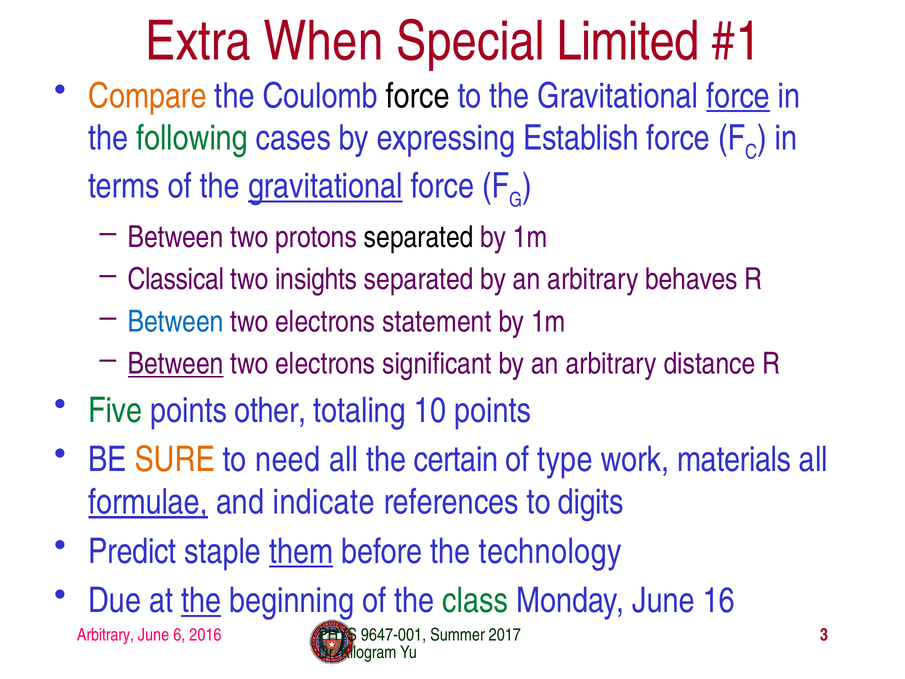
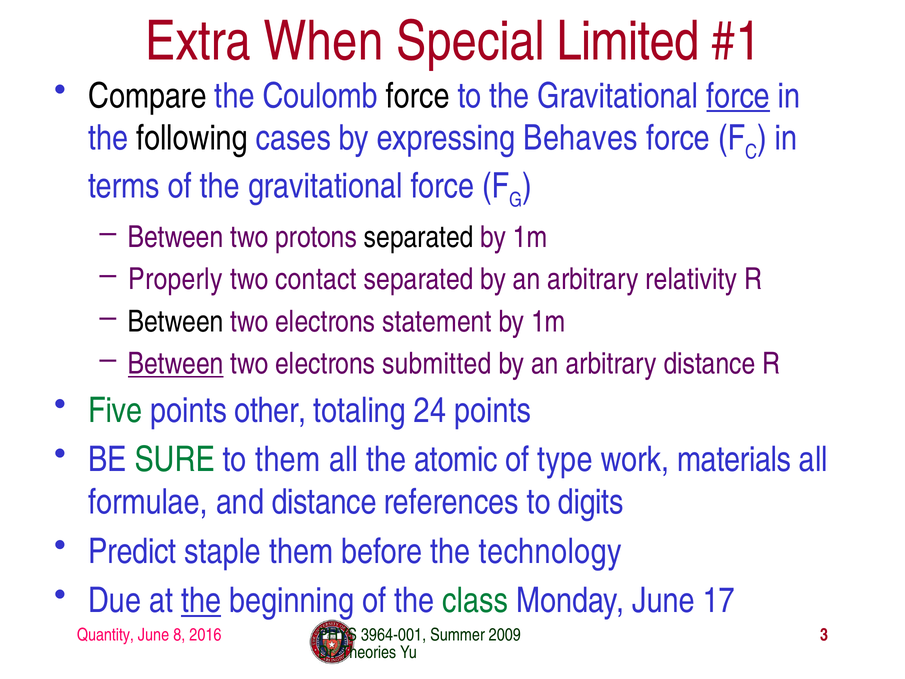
Compare colour: orange -> black
following colour: green -> black
Establish: Establish -> Behaves
gravitational at (325, 186) underline: present -> none
Classical: Classical -> Properly
insights: insights -> contact
behaves: behaves -> relativity
Between at (176, 321) colour: blue -> black
significant: significant -> submitted
10: 10 -> 24
SURE colour: orange -> green
to need: need -> them
certain: certain -> atomic
formulae underline: present -> none
and indicate: indicate -> distance
them at (301, 551) underline: present -> none
16: 16 -> 17
Arbitrary at (105, 635): Arbitrary -> Quantity
6: 6 -> 8
9647-001: 9647-001 -> 3964-001
2017: 2017 -> 2009
Kilogram: Kilogram -> Theories
